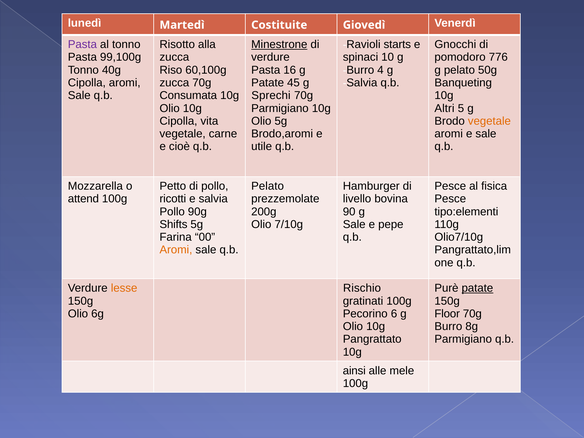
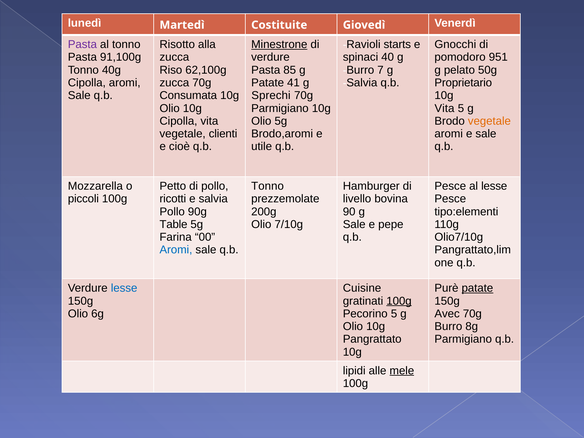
99,100g: 99,100g -> 91,100g
10: 10 -> 40
776: 776 -> 951
60,100g: 60,100g -> 62,100g
16: 16 -> 85
4: 4 -> 7
45: 45 -> 41
Banqueting: Banqueting -> Proprietario
Altri at (444, 108): Altri -> Vita
carne: carne -> clienti
Pelato at (268, 186): Pelato -> Tonno
al fisica: fisica -> lesse
attend: attend -> piccoli
Shifts: Shifts -> Table
Aromi at (176, 250) colour: orange -> blue
lesse at (124, 288) colour: orange -> blue
Rischio: Rischio -> Cuisine
100g at (399, 301) underline: none -> present
Pecorino 6: 6 -> 5
Floor: Floor -> Avec
ainsi: ainsi -> lipidi
mele underline: none -> present
